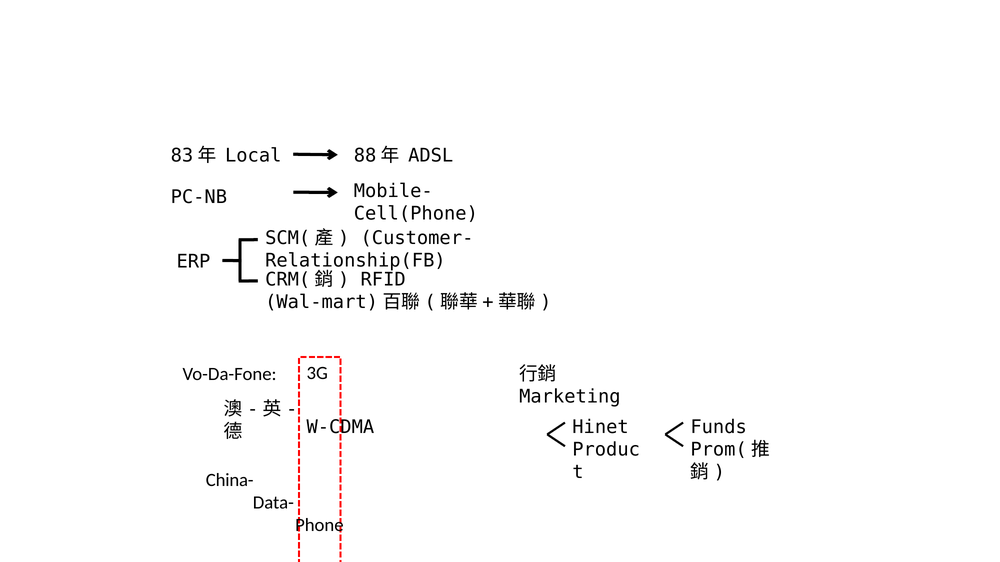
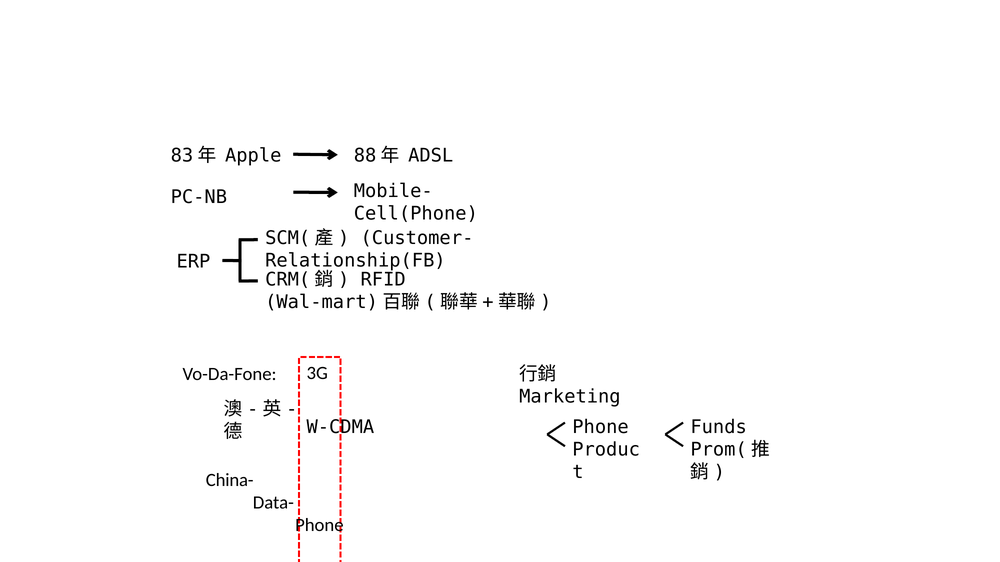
Local: Local -> Apple
Hinet at (601, 427): Hinet -> Phone
